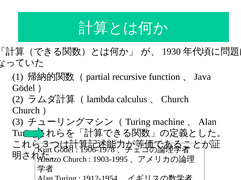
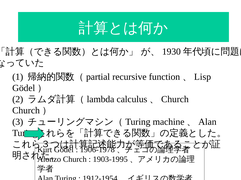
Java: Java -> Lisp
